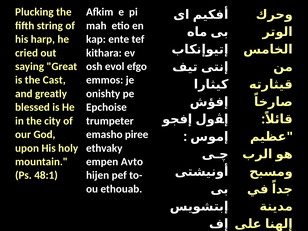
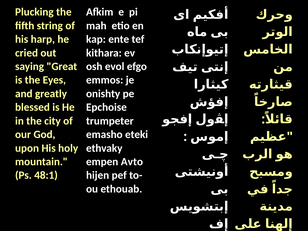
Cast: Cast -> Eyes
piree: piree -> eteki
